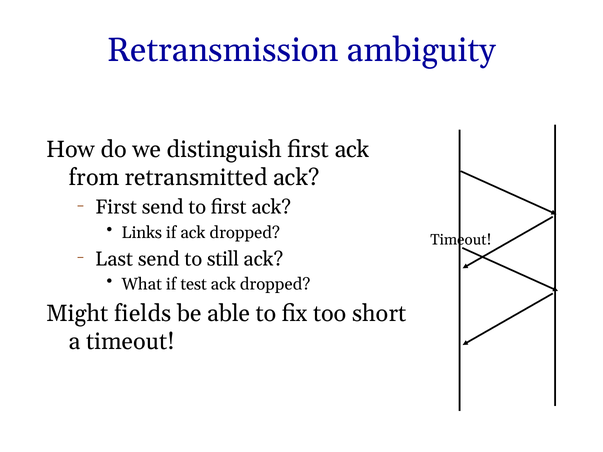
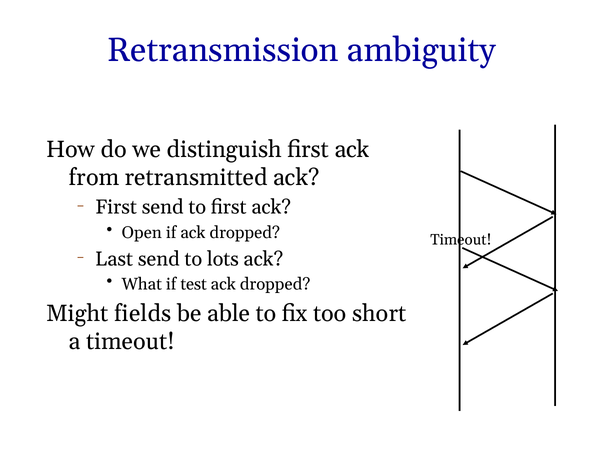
Links: Links -> Open
still: still -> lots
